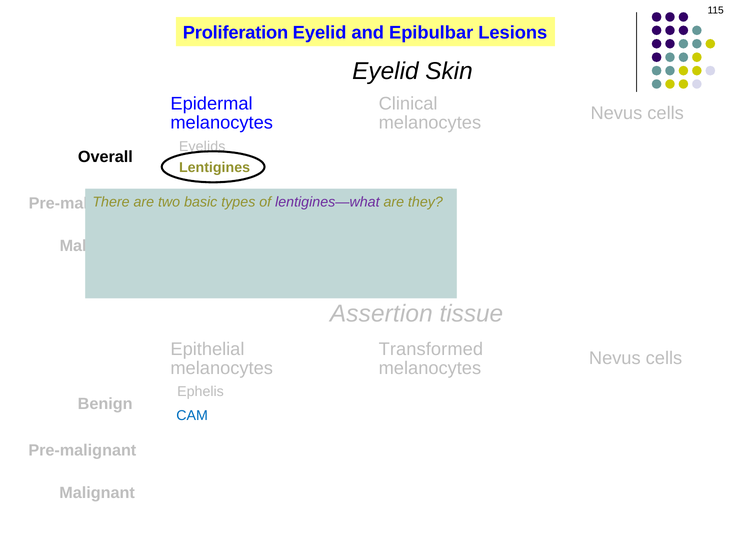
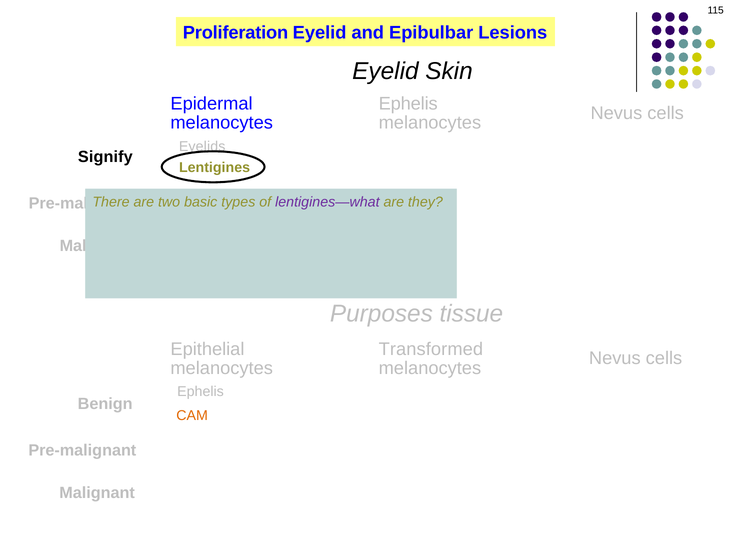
Clinical at (408, 104): Clinical -> Ephelis
Overall: Overall -> Signify
Assertion: Assertion -> Purposes
CAM colour: blue -> orange
